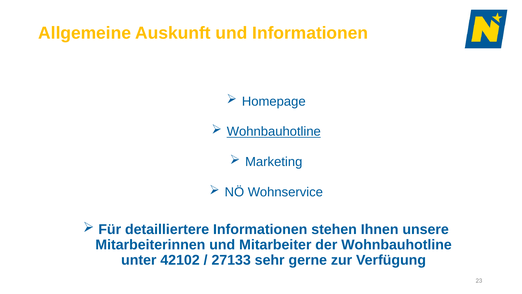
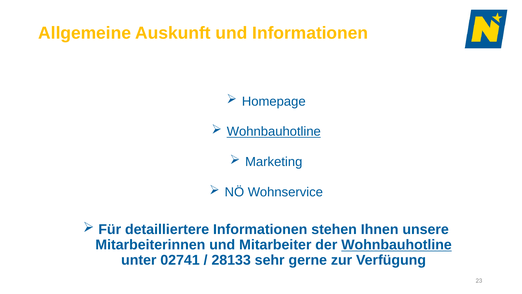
Wohnbauhotline at (397, 245) underline: none -> present
42102: 42102 -> 02741
27133: 27133 -> 28133
